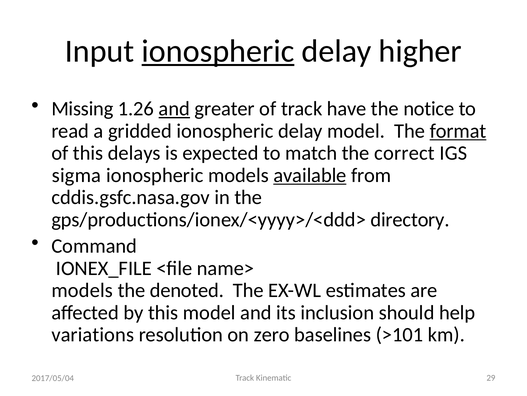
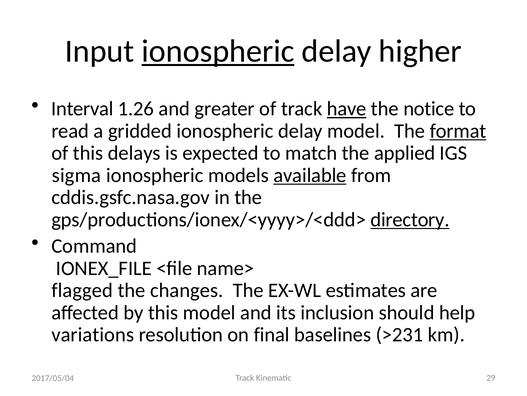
Missing: Missing -> Interval
and at (174, 109) underline: present -> none
have underline: none -> present
correct: correct -> applied
directory underline: none -> present
models at (82, 290): models -> flagged
denoted: denoted -> changes
zero: zero -> final
>101: >101 -> >231
